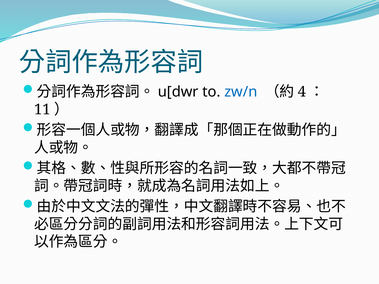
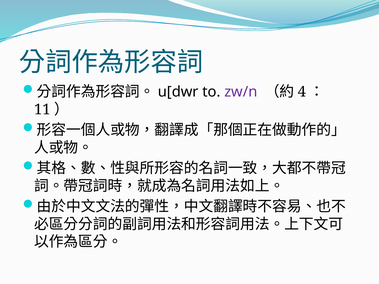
zw/n colour: blue -> purple
